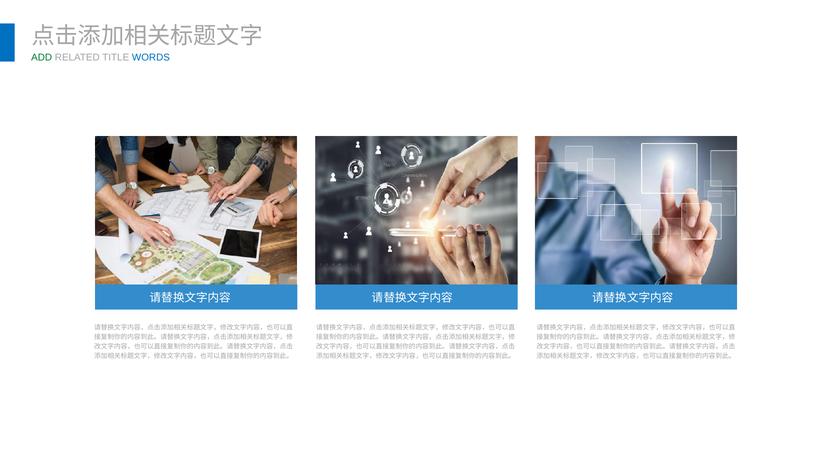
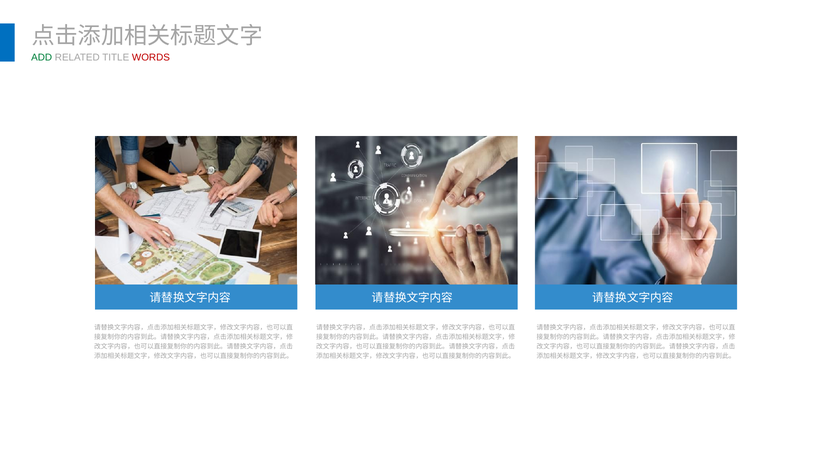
WORDS colour: blue -> red
